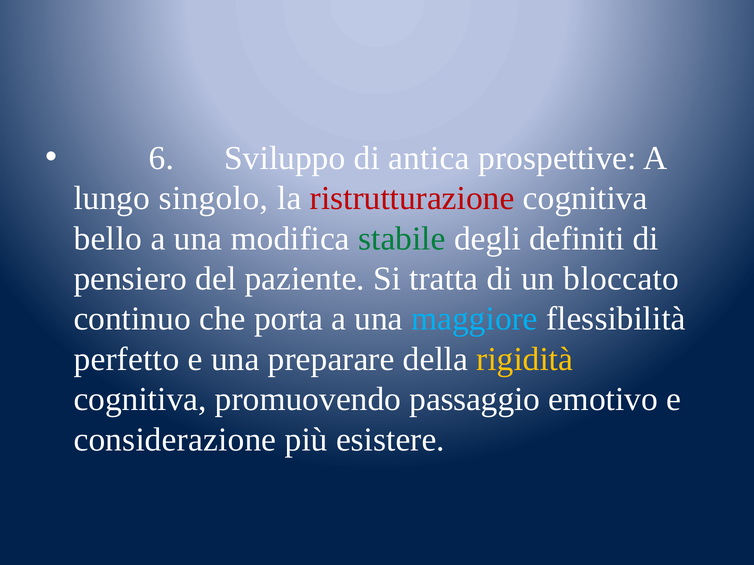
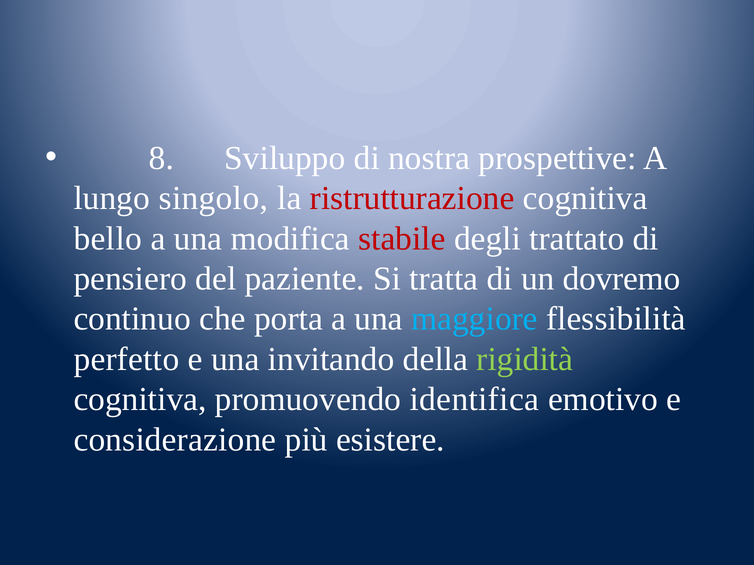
6: 6 -> 8
antica: antica -> nostra
stabile colour: green -> red
definiti: definiti -> trattato
bloccato: bloccato -> dovremo
preparare: preparare -> invitando
rigidità colour: yellow -> light green
passaggio: passaggio -> identifica
